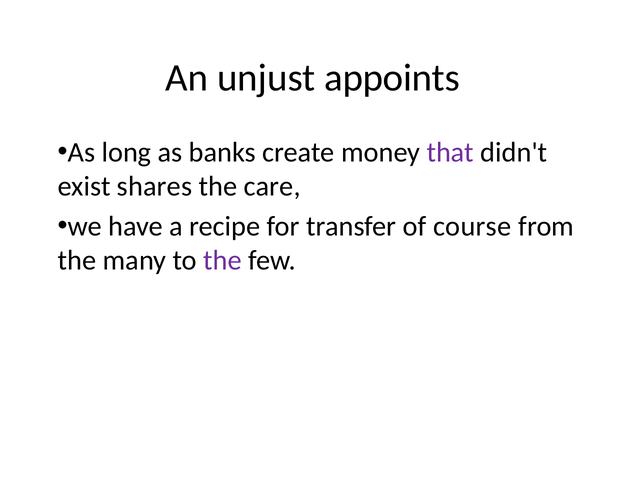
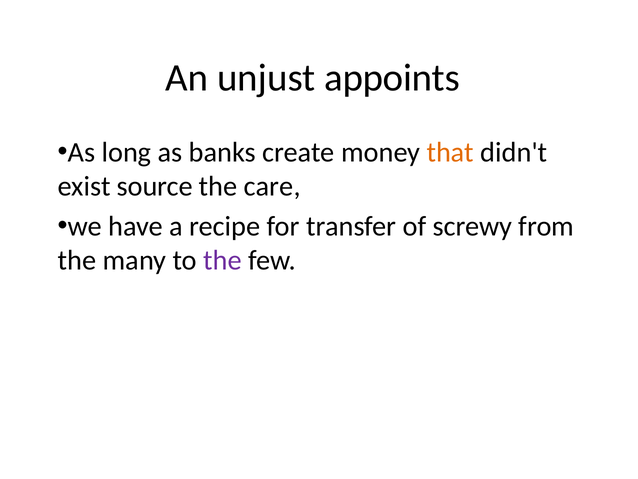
that colour: purple -> orange
shares: shares -> source
course: course -> screwy
